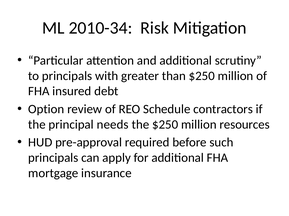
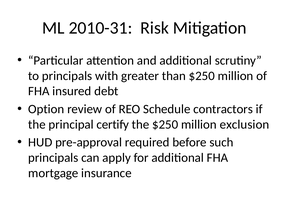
2010-34: 2010-34 -> 2010-31
needs: needs -> certify
resources: resources -> exclusion
